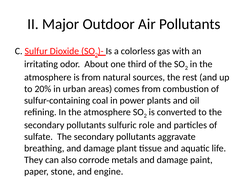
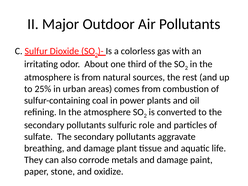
20%: 20% -> 25%
engine: engine -> oxidize
